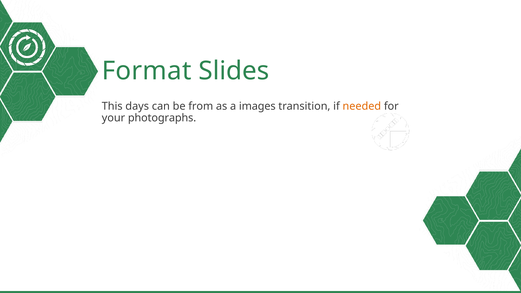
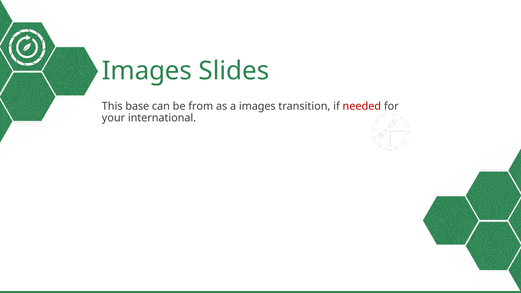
Format at (147, 71): Format -> Images
days: days -> base
needed colour: orange -> red
photographs: photographs -> international
